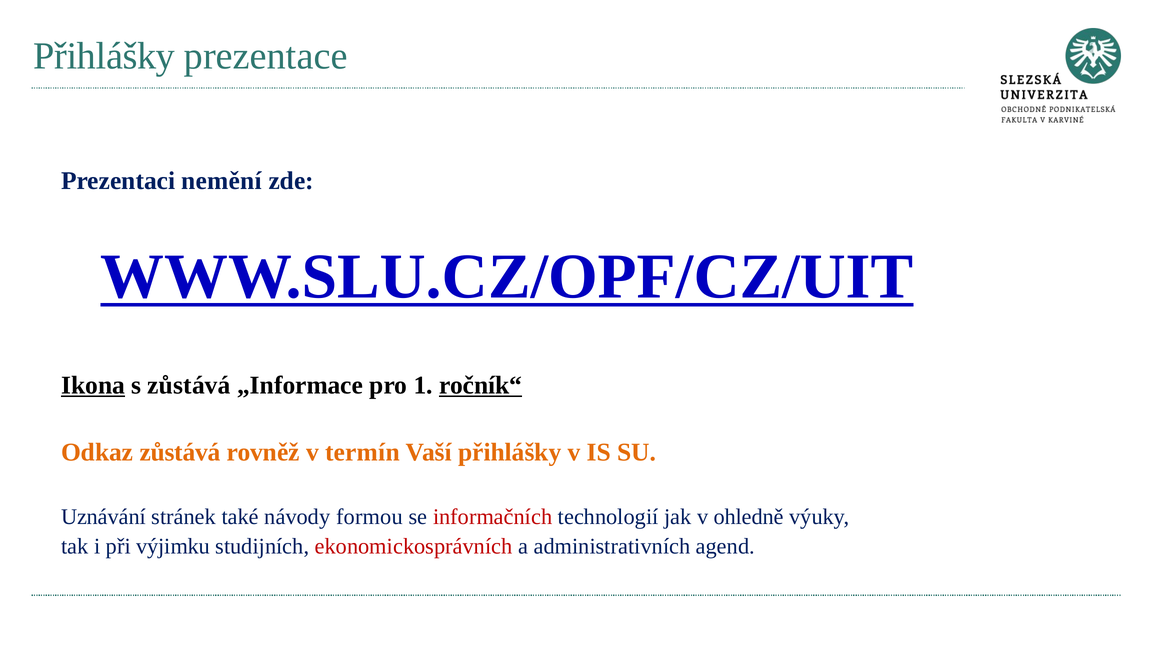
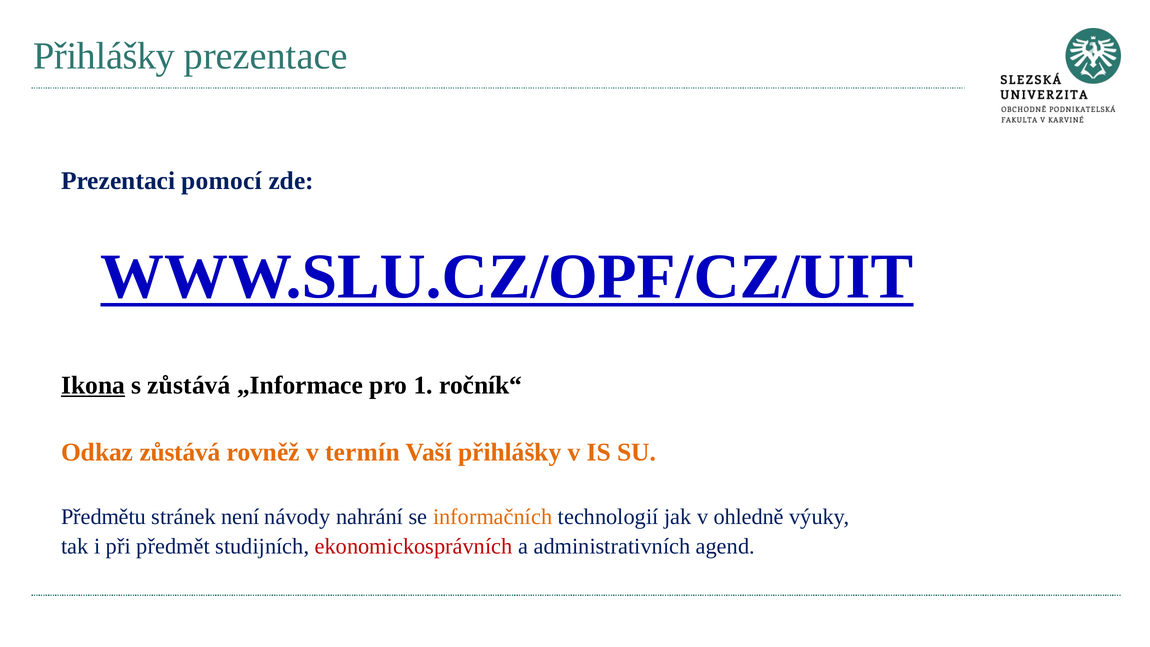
nemění: nemění -> pomocí
ročník“ underline: present -> none
Uznávání: Uznávání -> Předmětu
také: také -> není
formou: formou -> nahrání
informačních colour: red -> orange
výjimku: výjimku -> předmět
